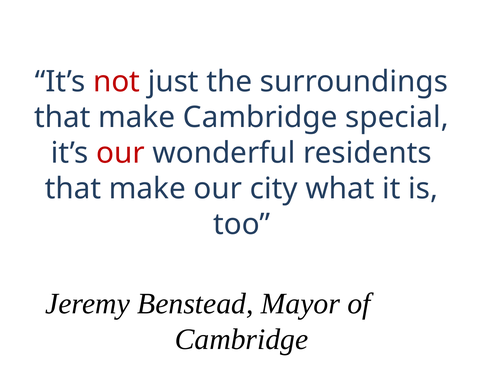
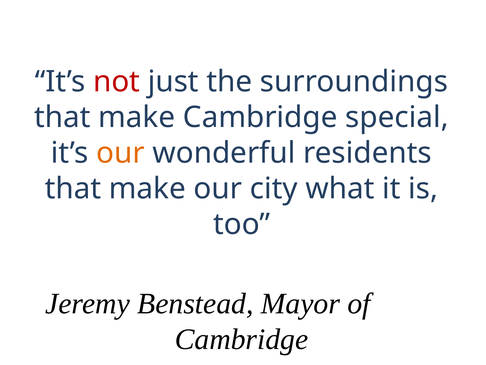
our at (120, 153) colour: red -> orange
